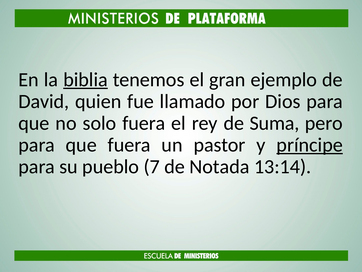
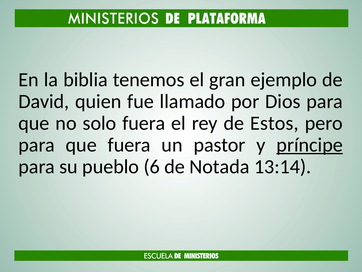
biblia underline: present -> none
Suma: Suma -> Estos
7: 7 -> 6
